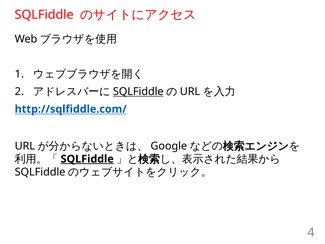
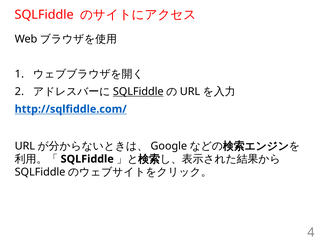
SQLFiddle at (87, 159) underline: present -> none
